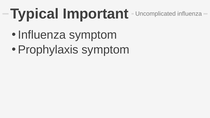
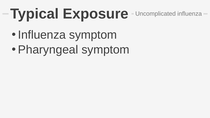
Important: Important -> Exposure
Prophylaxis: Prophylaxis -> Pharyngeal
